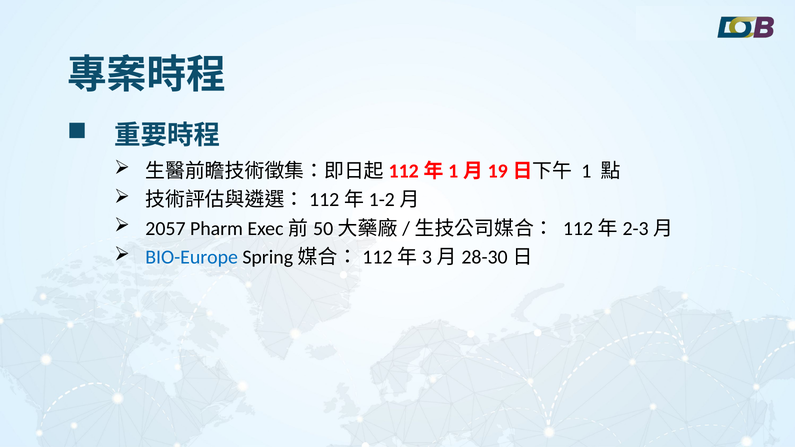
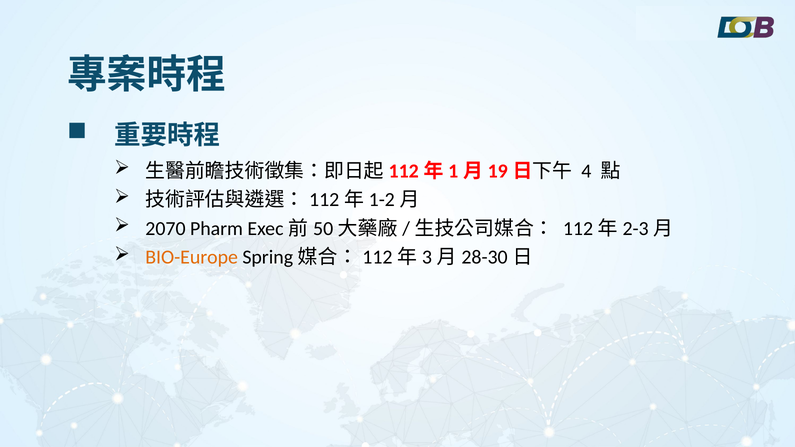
1: 1 -> 4
2057: 2057 -> 2070
BIO-Europe colour: blue -> orange
